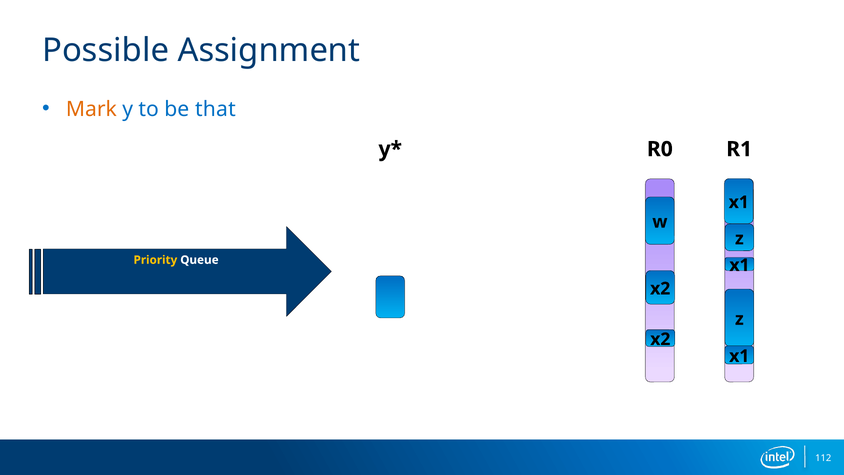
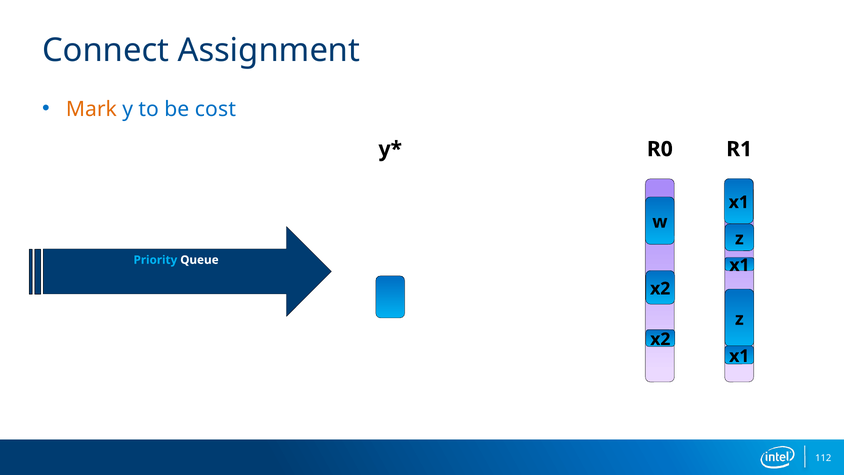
Possible: Possible -> Connect
that: that -> cost
Priority colour: yellow -> light blue
